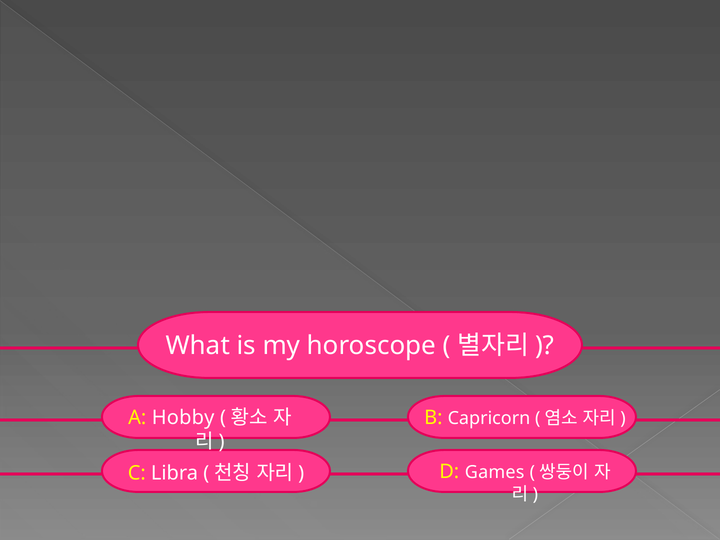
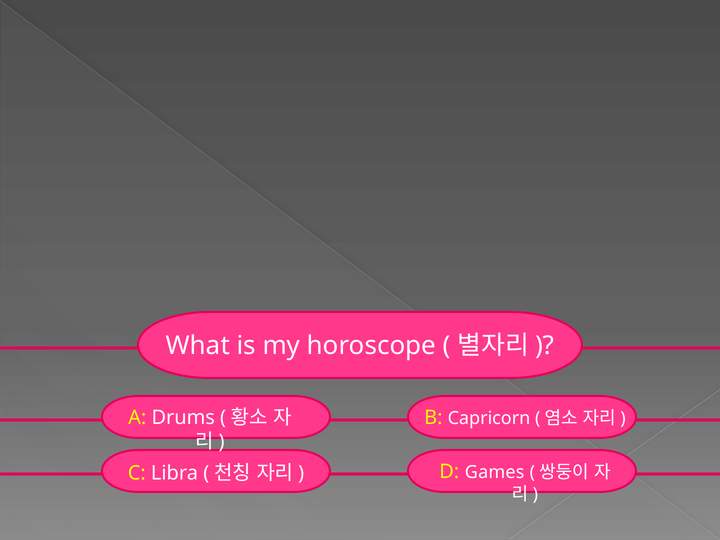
Hobby: Hobby -> Drums
